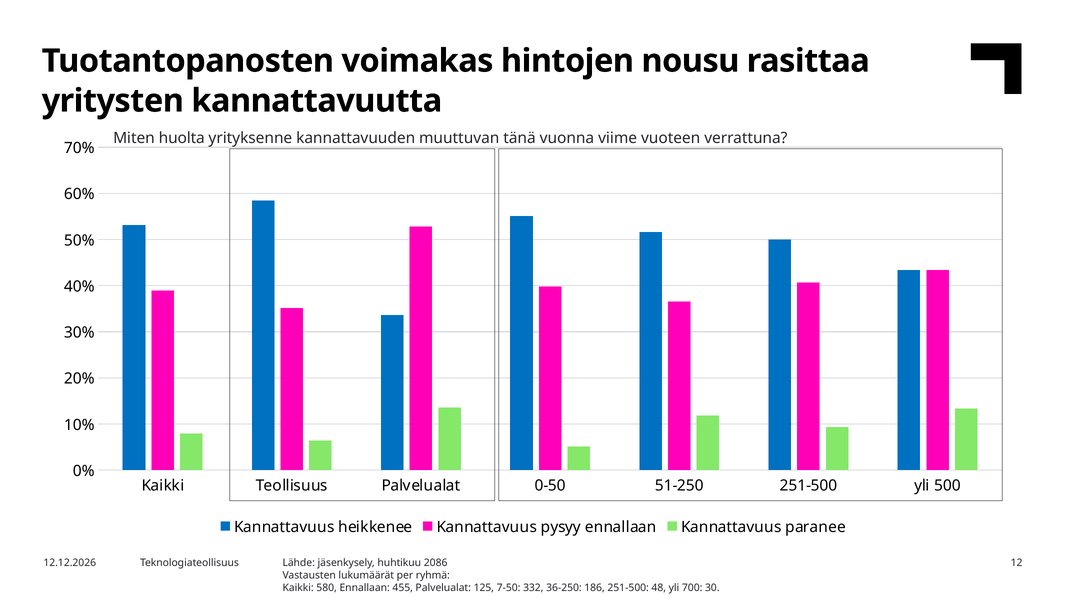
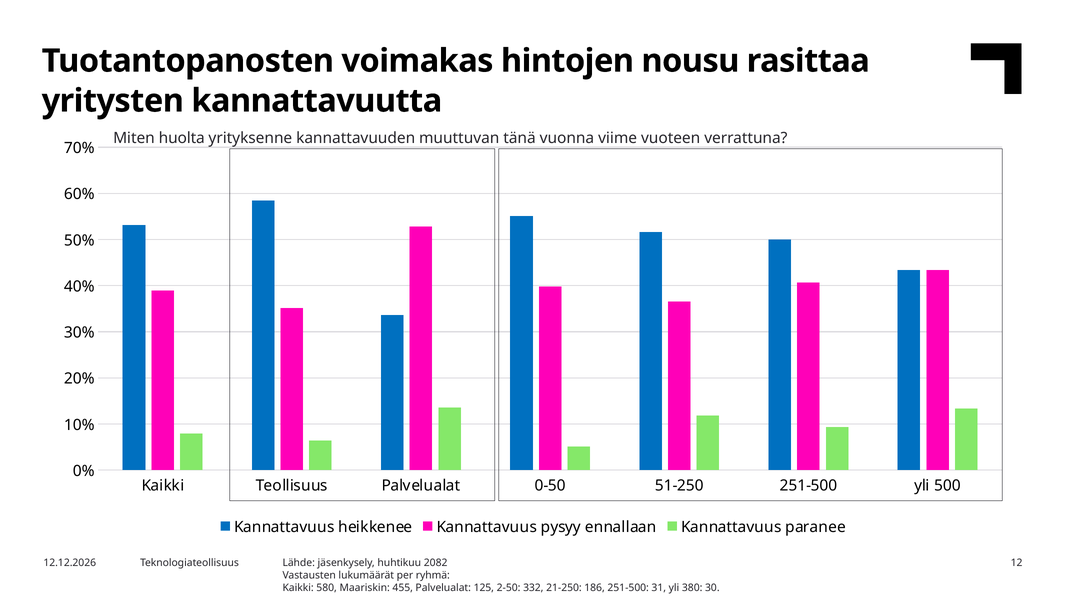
2086: 2086 -> 2082
580 Ennallaan: Ennallaan -> Maariskin
7-50: 7-50 -> 2-50
36-250: 36-250 -> 21-250
48: 48 -> 31
700: 700 -> 380
